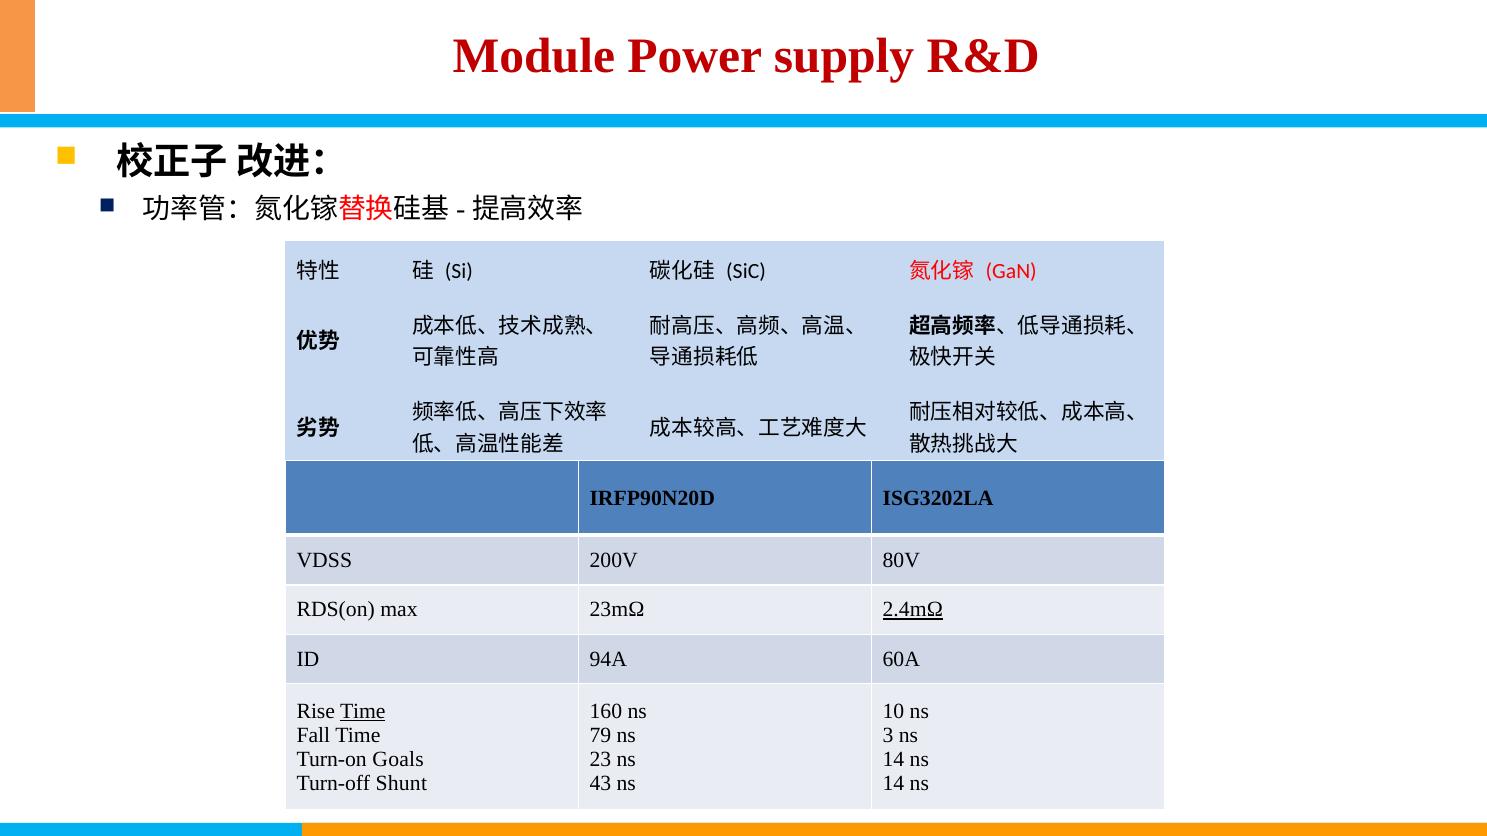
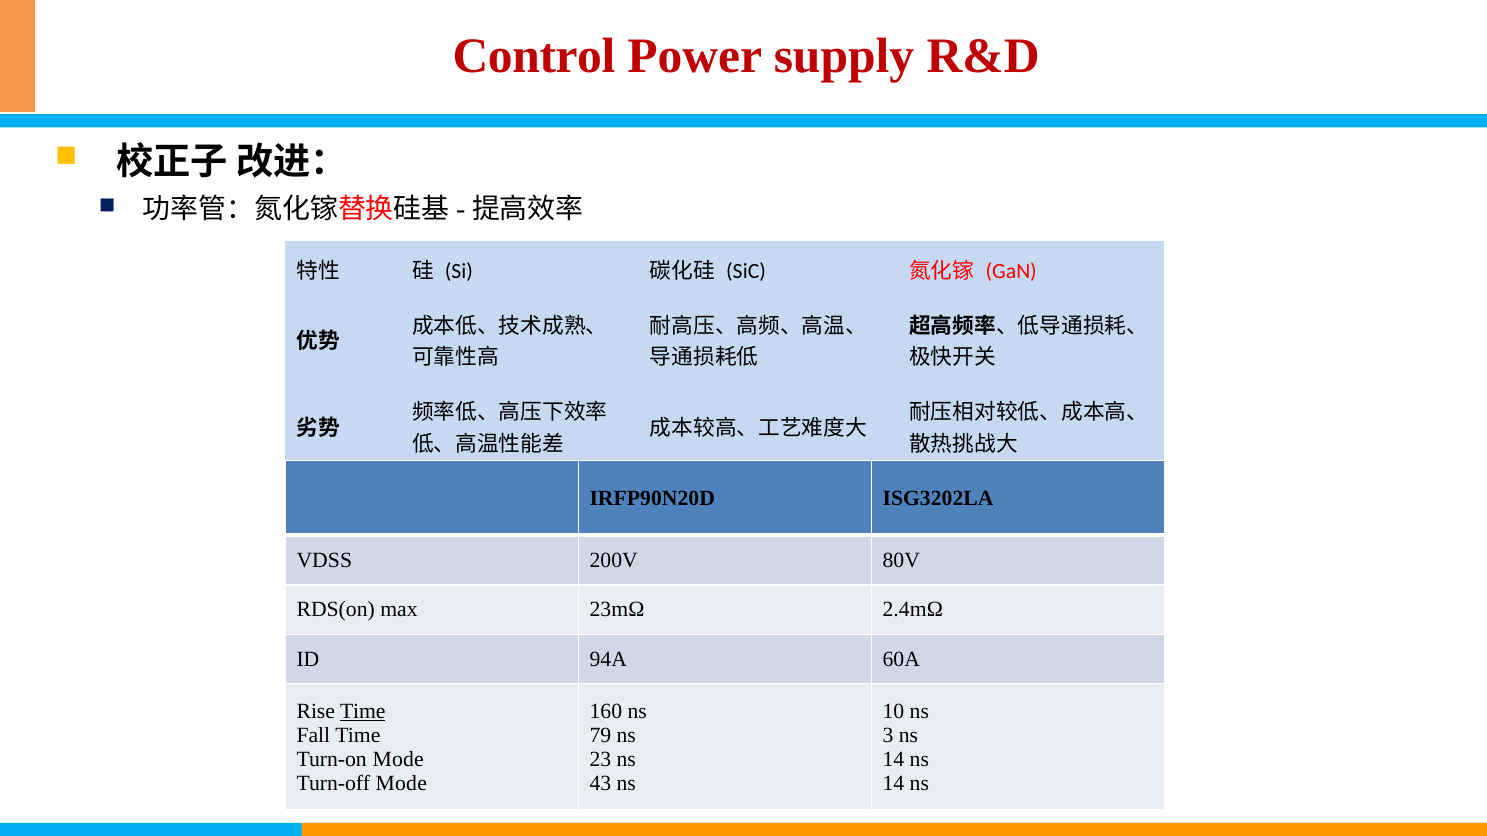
Module: Module -> Control
2.4mΩ underline: present -> none
Turn-on Goals: Goals -> Mode
Turn-off Shunt: Shunt -> Mode
